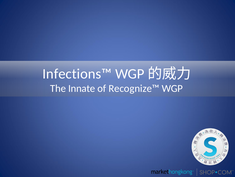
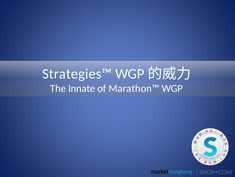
Infections™: Infections™ -> Strategies™
Recognize™: Recognize™ -> Marathon™
